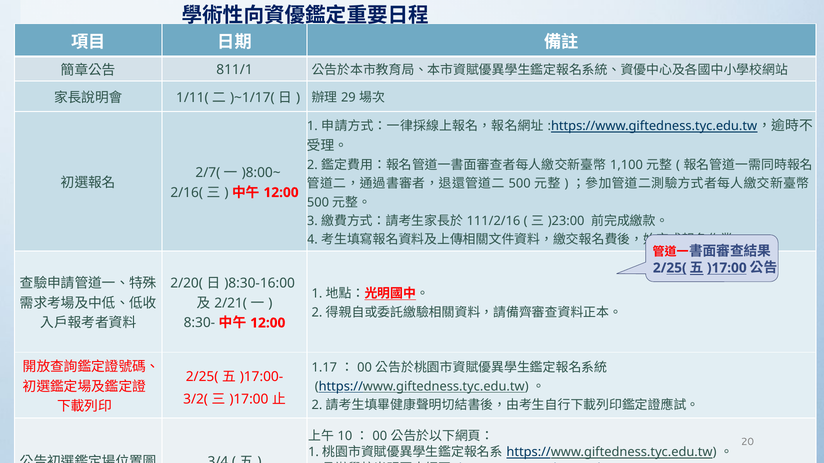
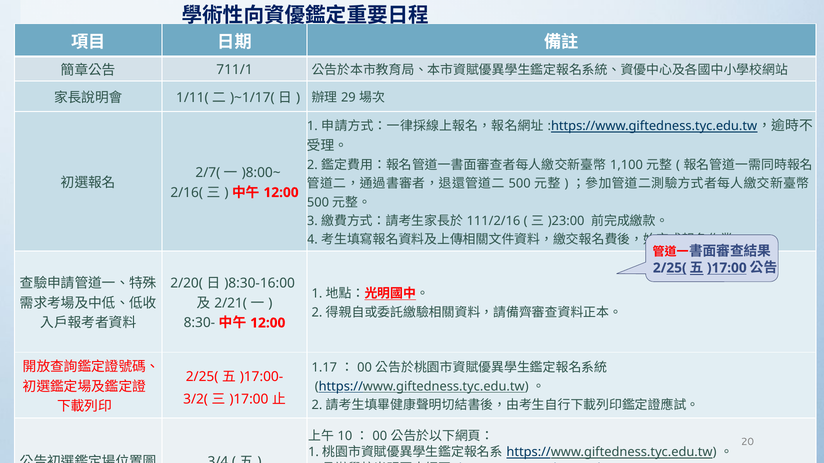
811/1: 811/1 -> 711/1
